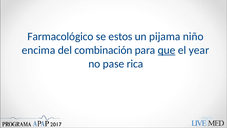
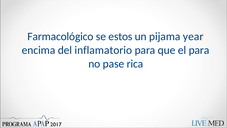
niño: niño -> year
combinación: combinación -> inflamatorio
que underline: present -> none
el year: year -> para
